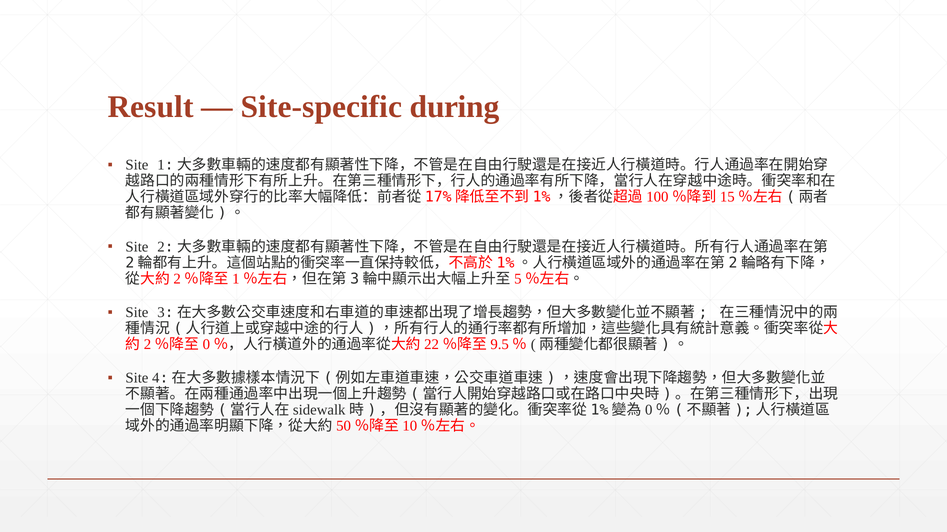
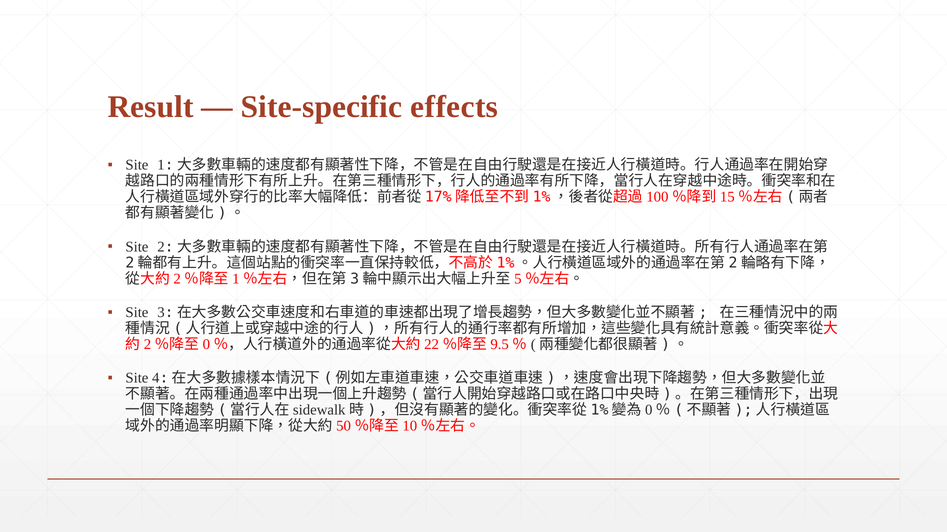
during: during -> effects
